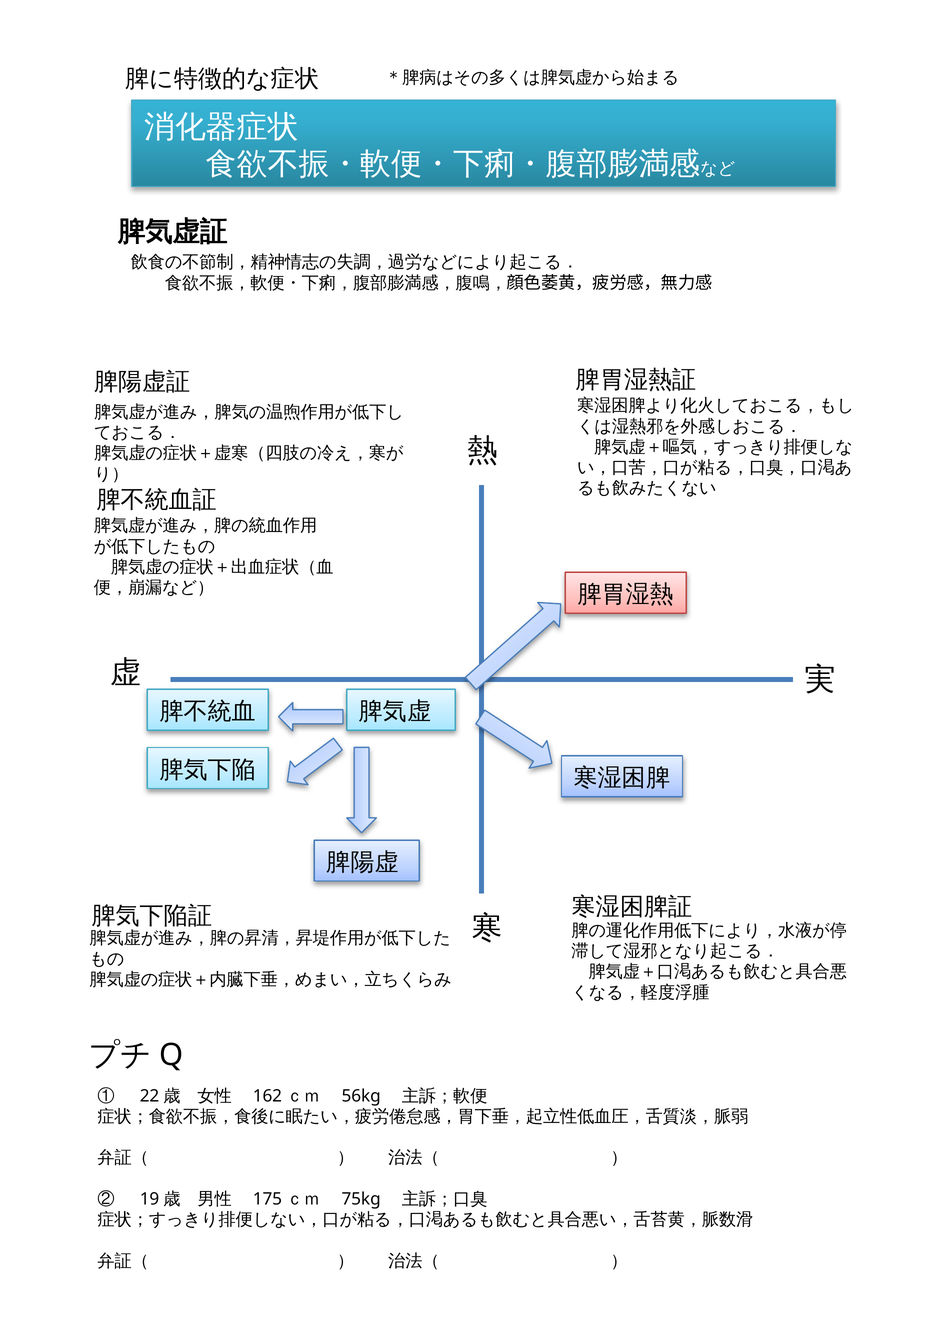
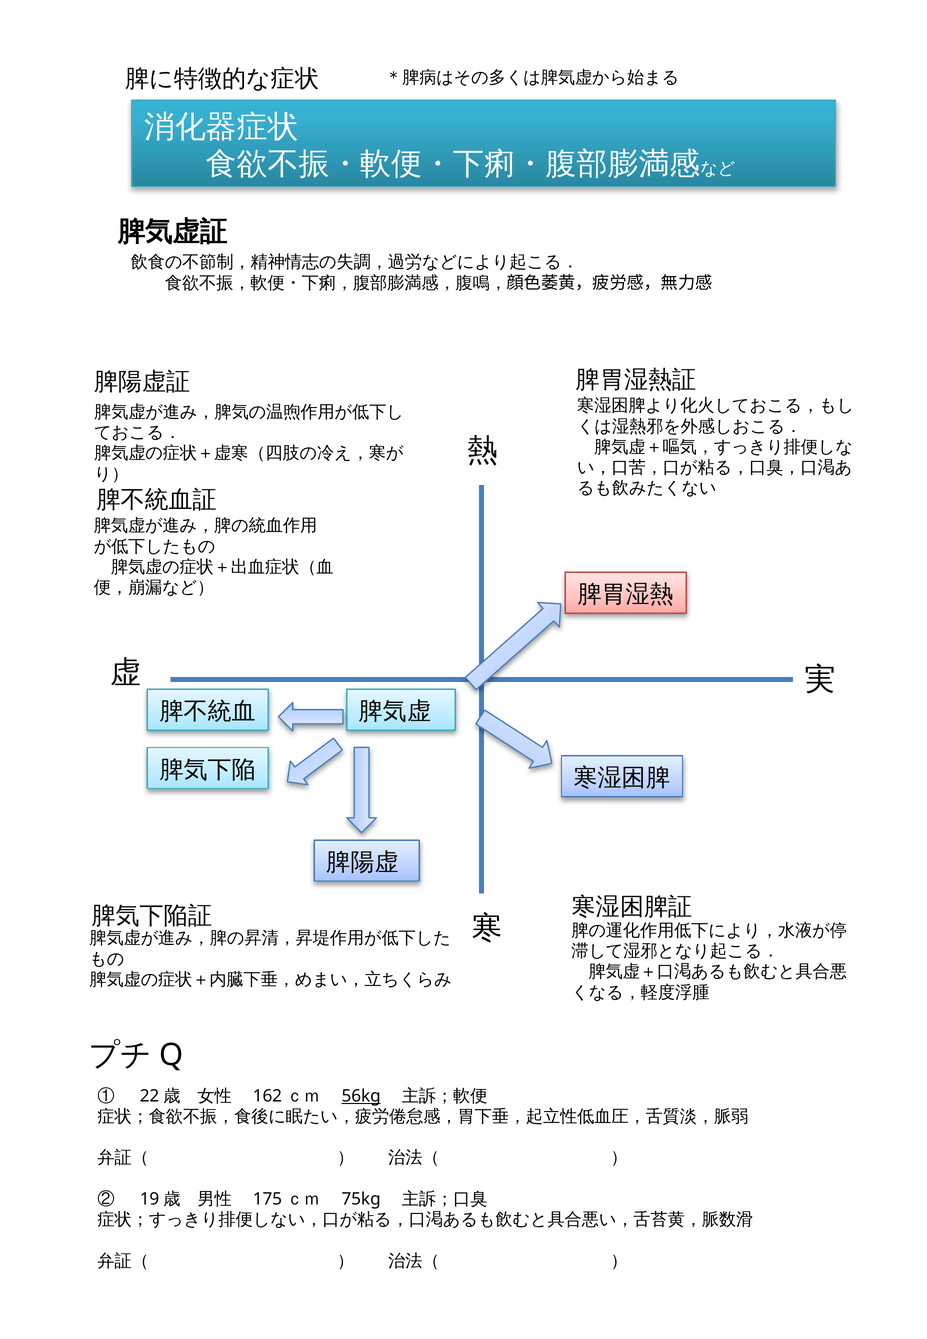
56kg underline: none -> present
